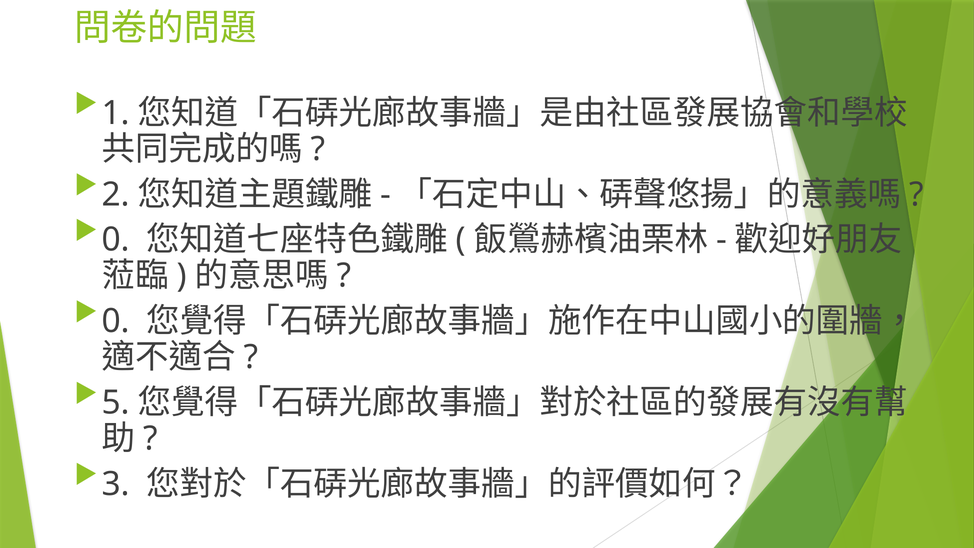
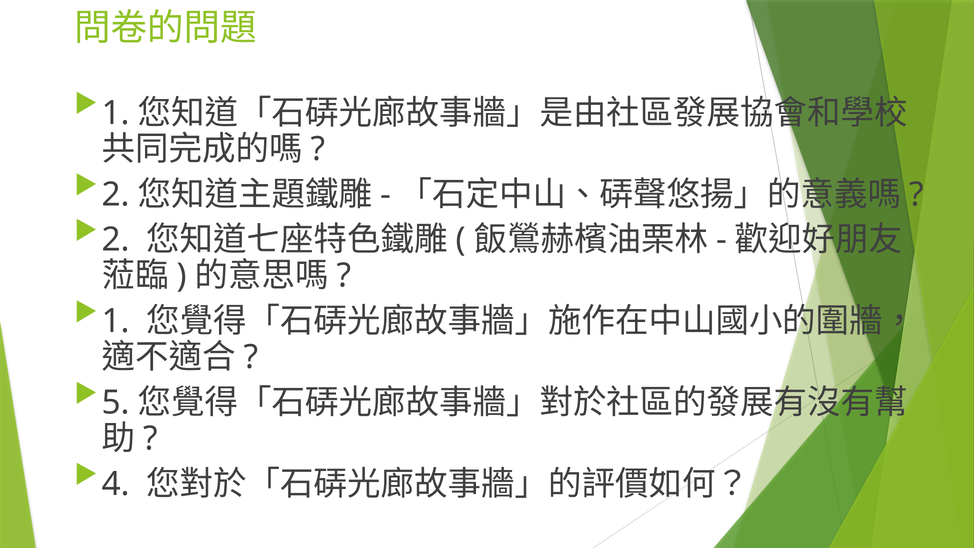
0 at (116, 240): 0 -> 2
0 at (116, 321): 0 -> 1
3: 3 -> 4
